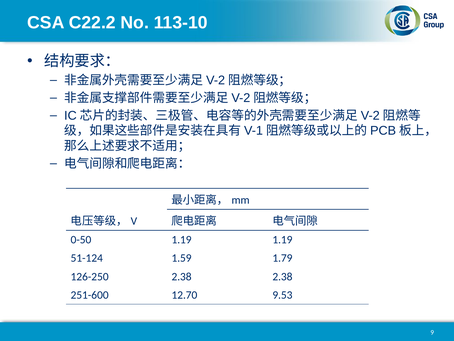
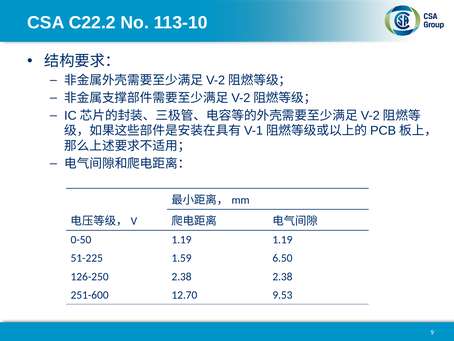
51-124: 51-124 -> 51-225
1.79: 1.79 -> 6.50
